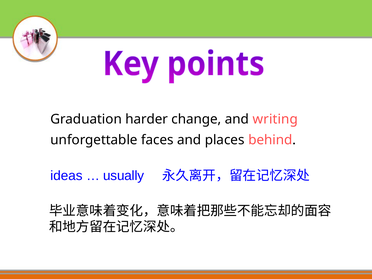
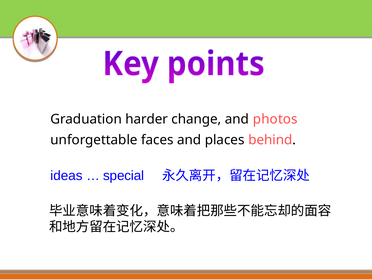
writing: writing -> photos
usually: usually -> special
